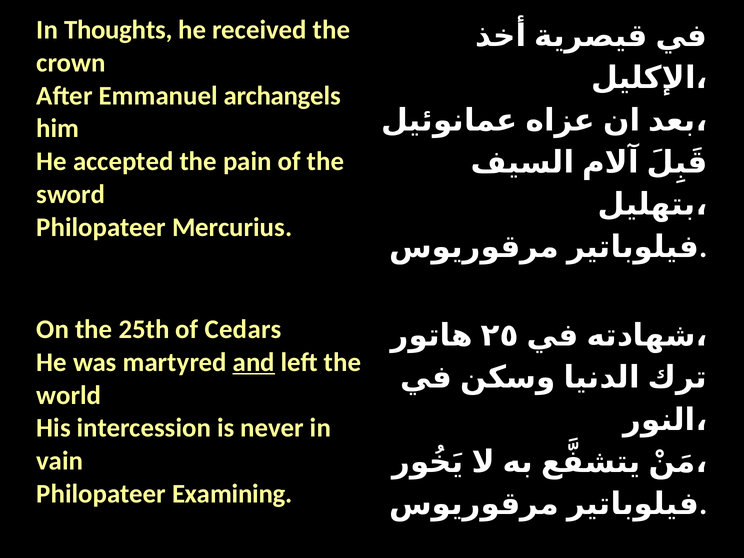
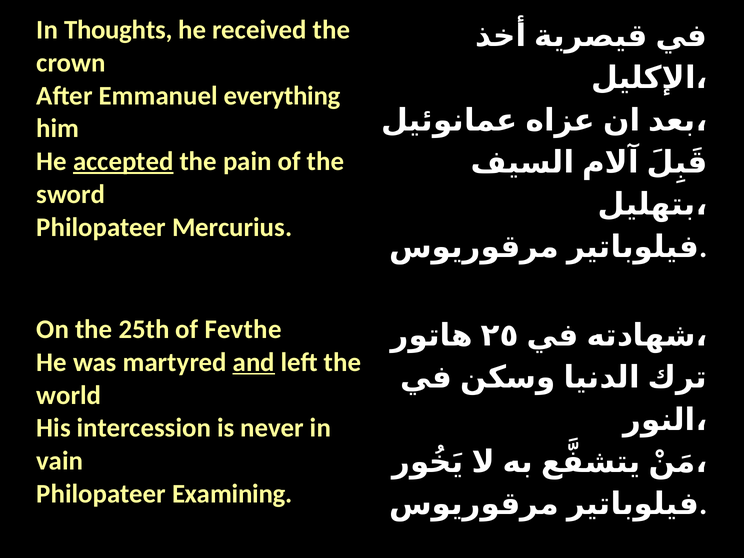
archangels: archangels -> everything
accepted underline: none -> present
Cedars: Cedars -> Fevthe
